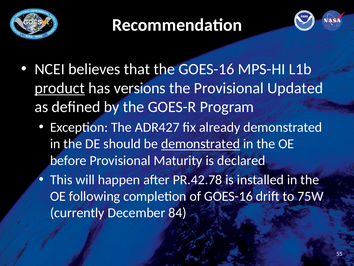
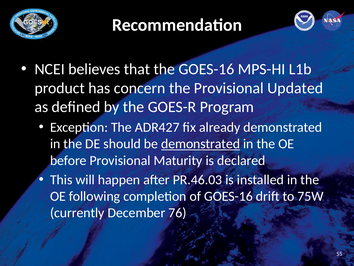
product underline: present -> none
versions: versions -> concern
PR.42.78: PR.42.78 -> PR.46.03
84: 84 -> 76
